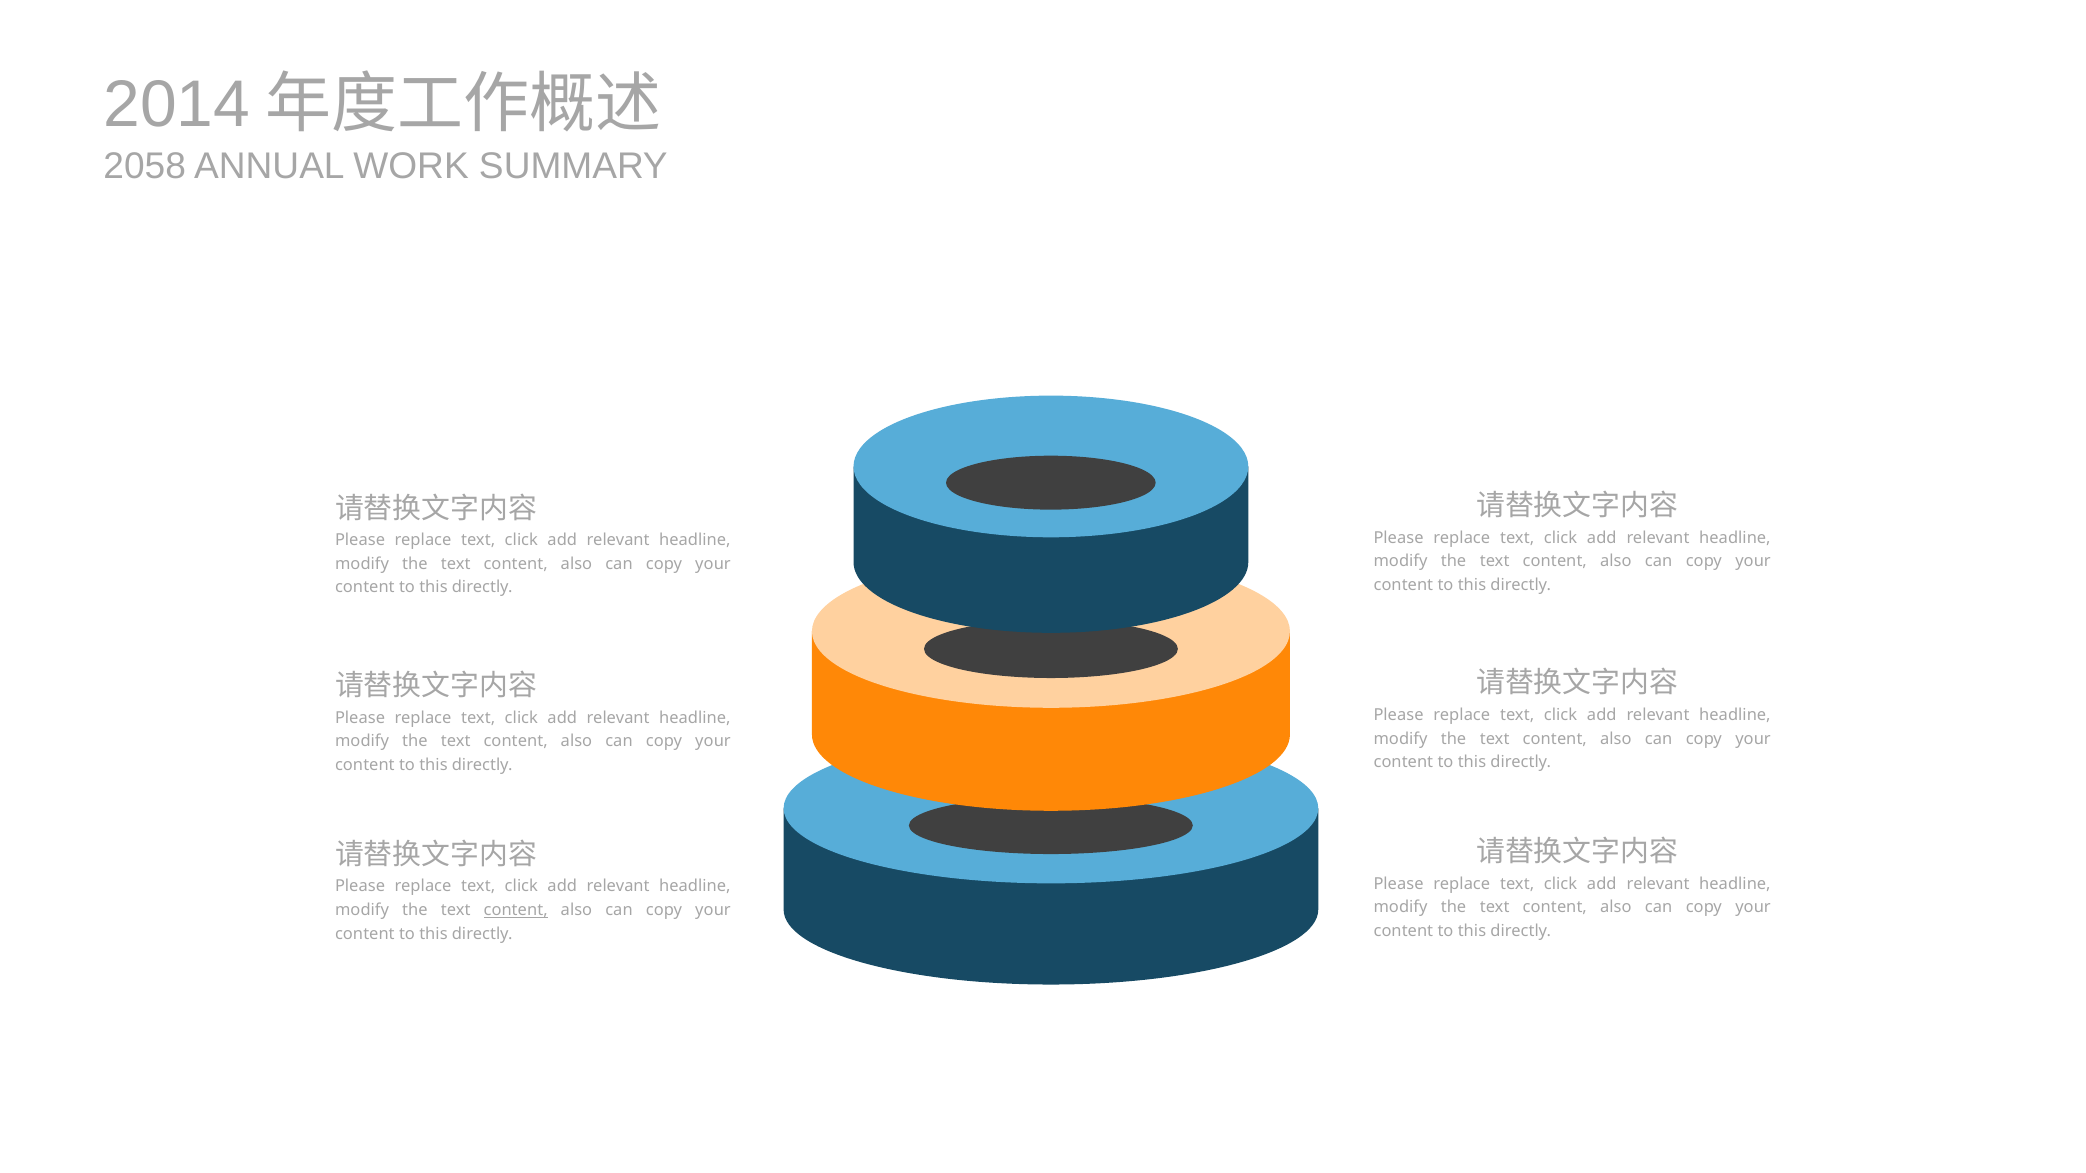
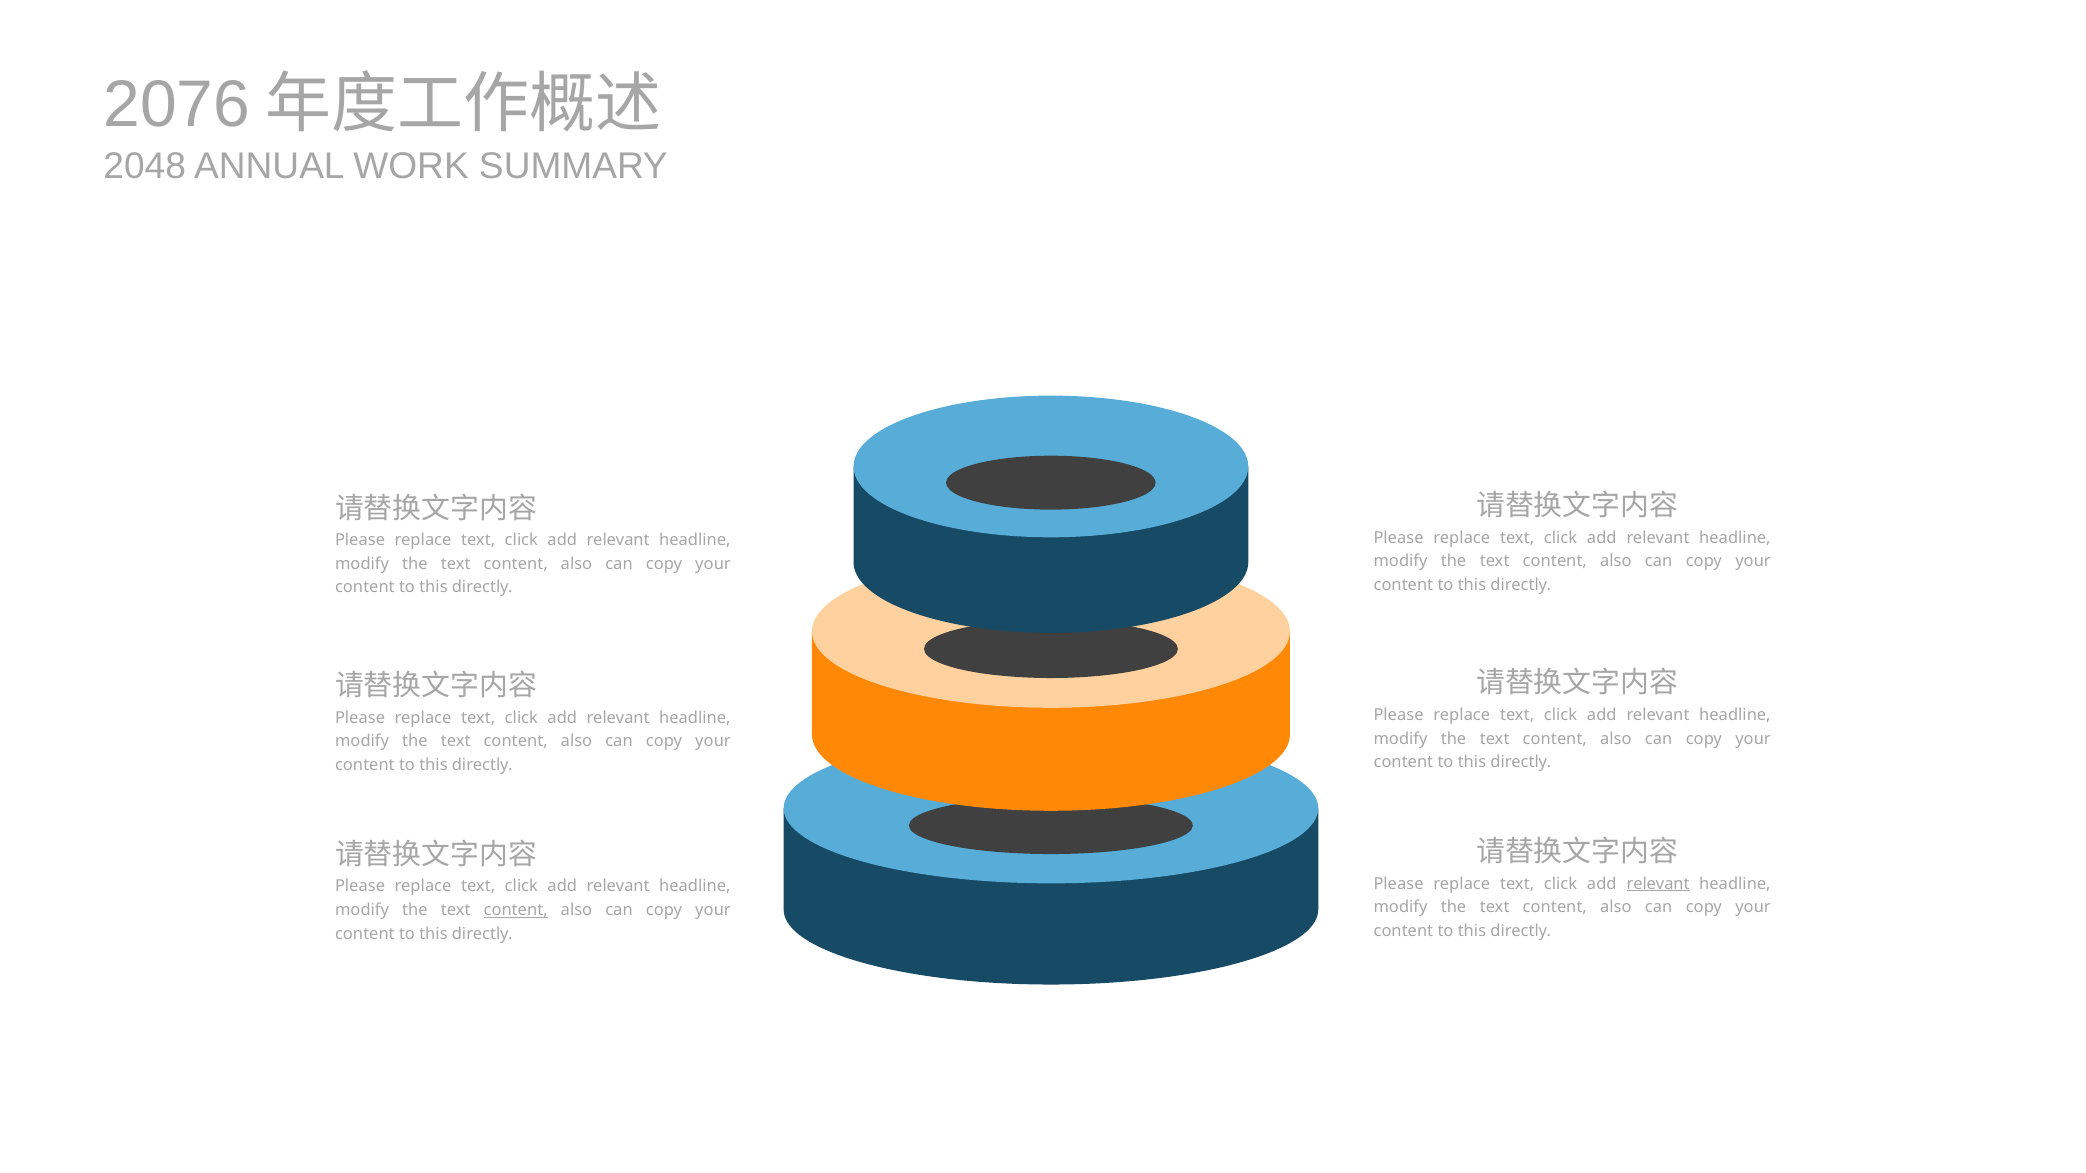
2014: 2014 -> 2076
2058: 2058 -> 2048
relevant at (1658, 884) underline: none -> present
